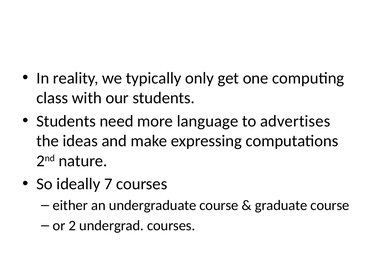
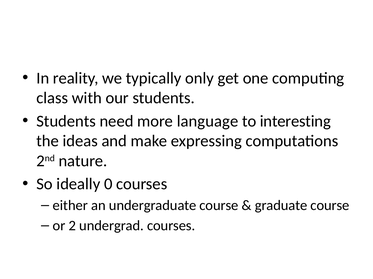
advertises: advertises -> interesting
7: 7 -> 0
